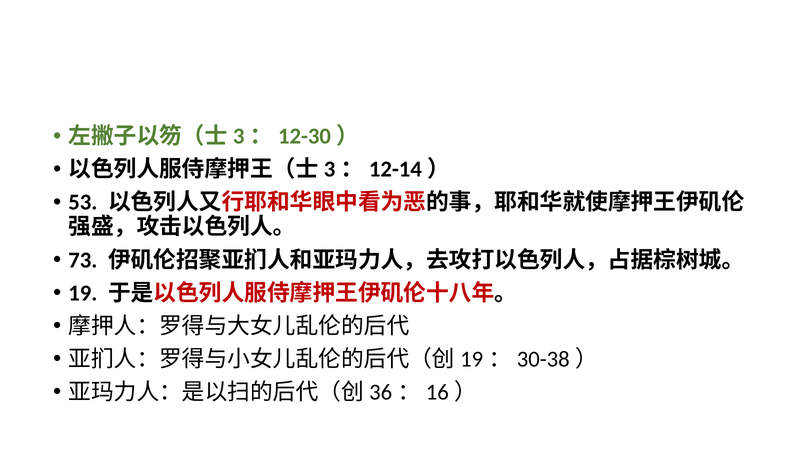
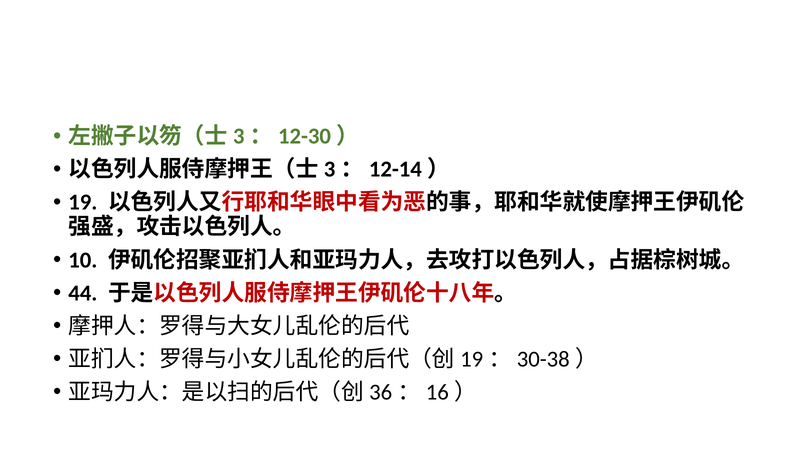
53: 53 -> 19
73: 73 -> 10
19: 19 -> 44
